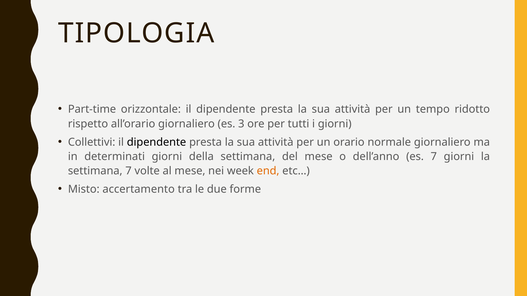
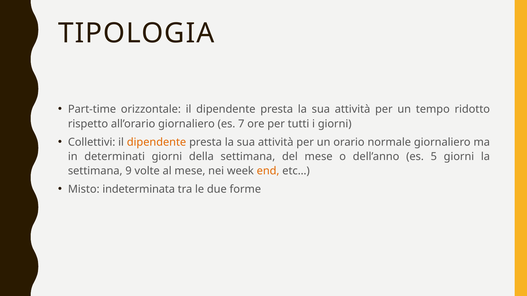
3: 3 -> 7
dipendente at (157, 142) colour: black -> orange
es 7: 7 -> 5
settimana 7: 7 -> 9
accertamento: accertamento -> indeterminata
